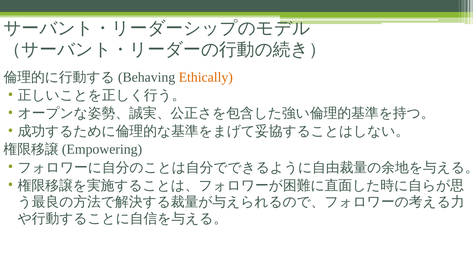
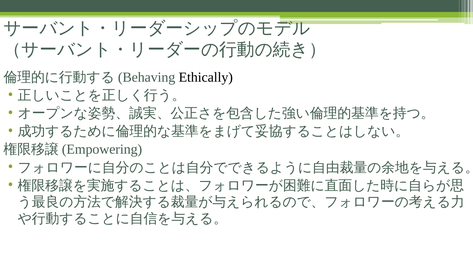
Ethically colour: orange -> black
